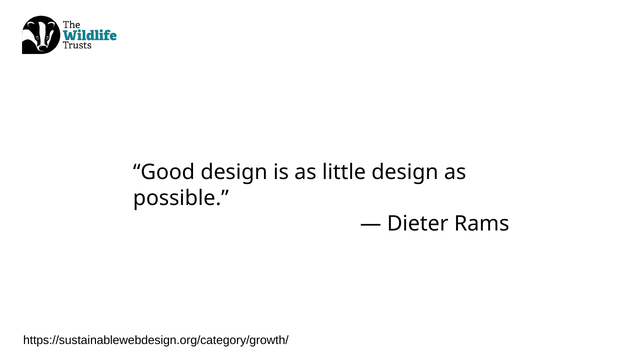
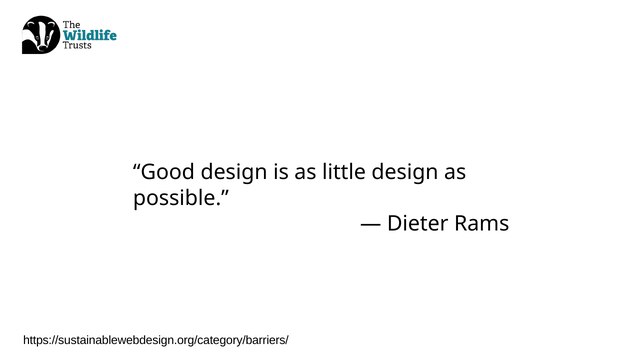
https://sustainablewebdesign.org/category/growth/: https://sustainablewebdesign.org/category/growth/ -> https://sustainablewebdesign.org/category/barriers/
